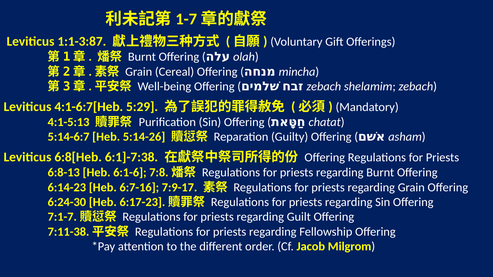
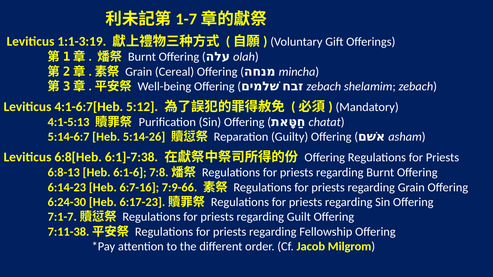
1:1-3:87: 1:1-3:87 -> 1:1-3:19
5:29: 5:29 -> 5:12
7:9-17: 7:9-17 -> 7:9-66
